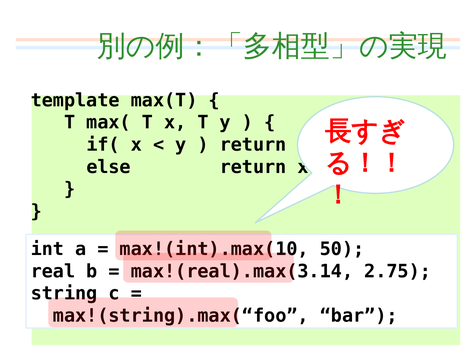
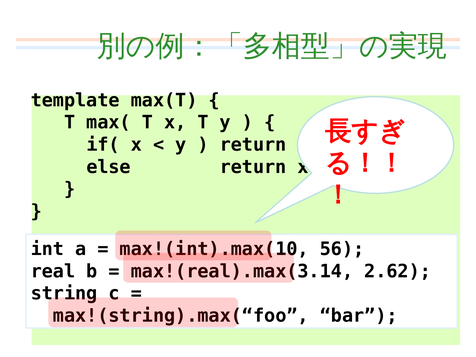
50: 50 -> 56
2.75: 2.75 -> 2.62
